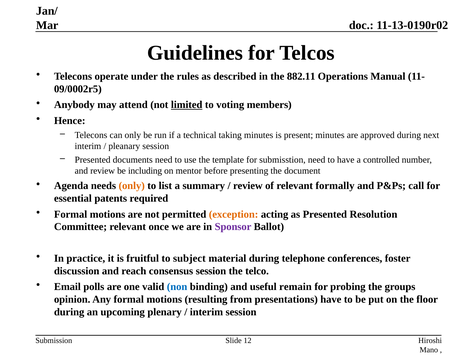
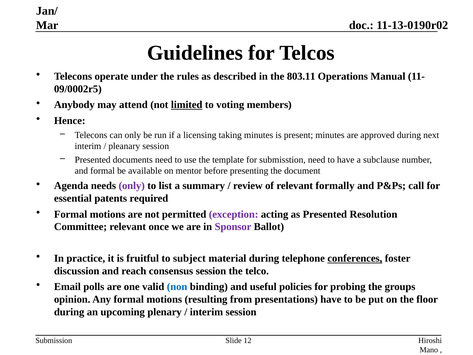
882.11: 882.11 -> 803.11
technical: technical -> licensing
controlled: controlled -> subclause
and review: review -> formal
including: including -> available
only at (132, 186) colour: orange -> purple
exception colour: orange -> purple
conferences underline: none -> present
remain: remain -> policies
